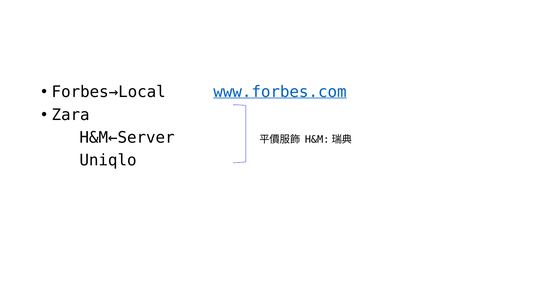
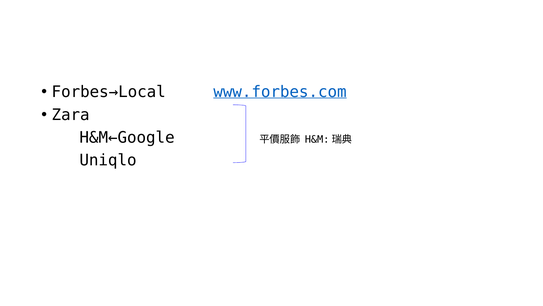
H&M←Server: H&M←Server -> H&M←Google
